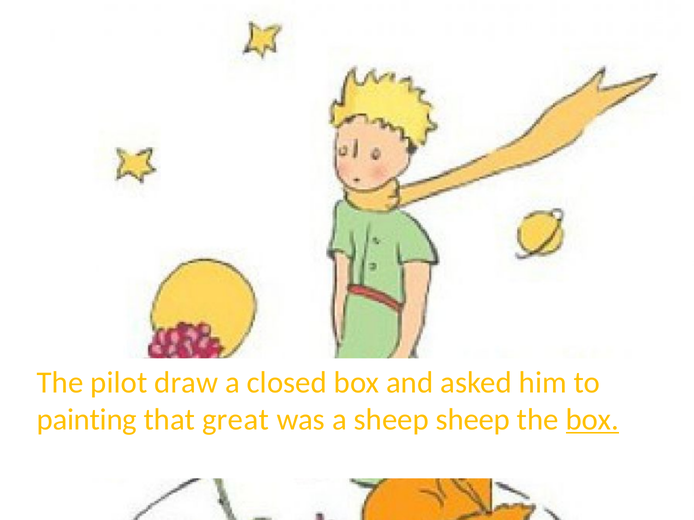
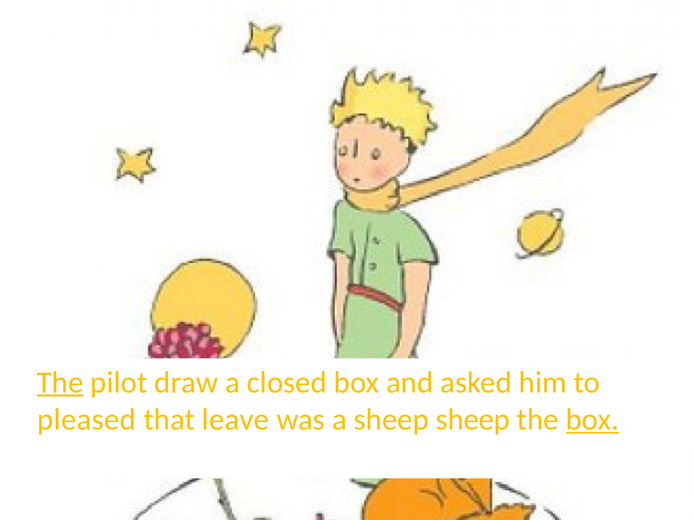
The at (60, 383) underline: none -> present
painting: painting -> pleased
great: great -> leave
